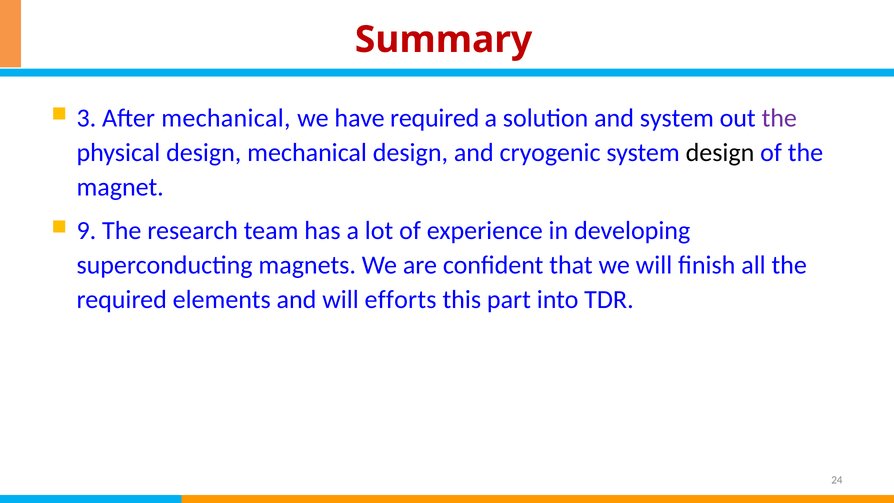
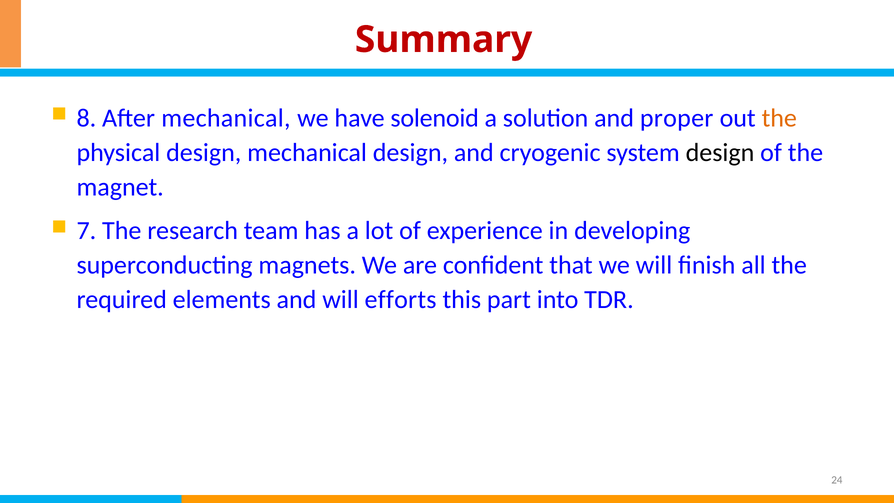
3: 3 -> 8
have required: required -> solenoid
and system: system -> proper
the at (779, 118) colour: purple -> orange
9: 9 -> 7
